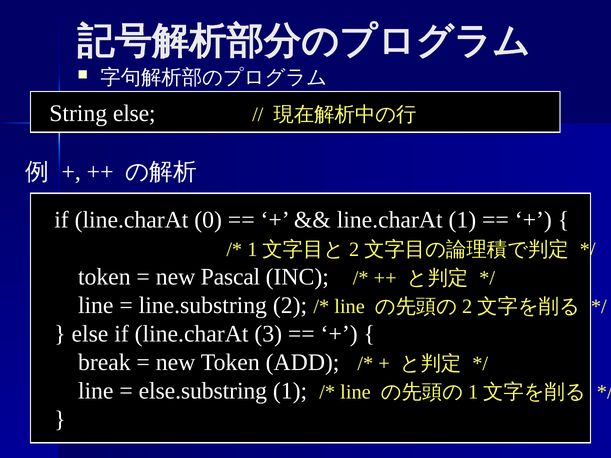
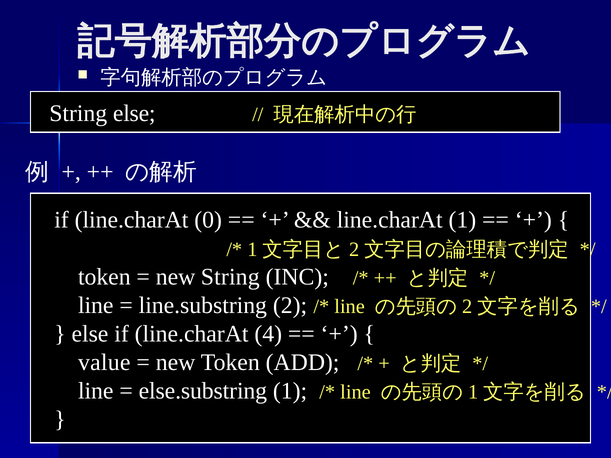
new Pascal: Pascal -> String
3: 3 -> 4
break: break -> value
